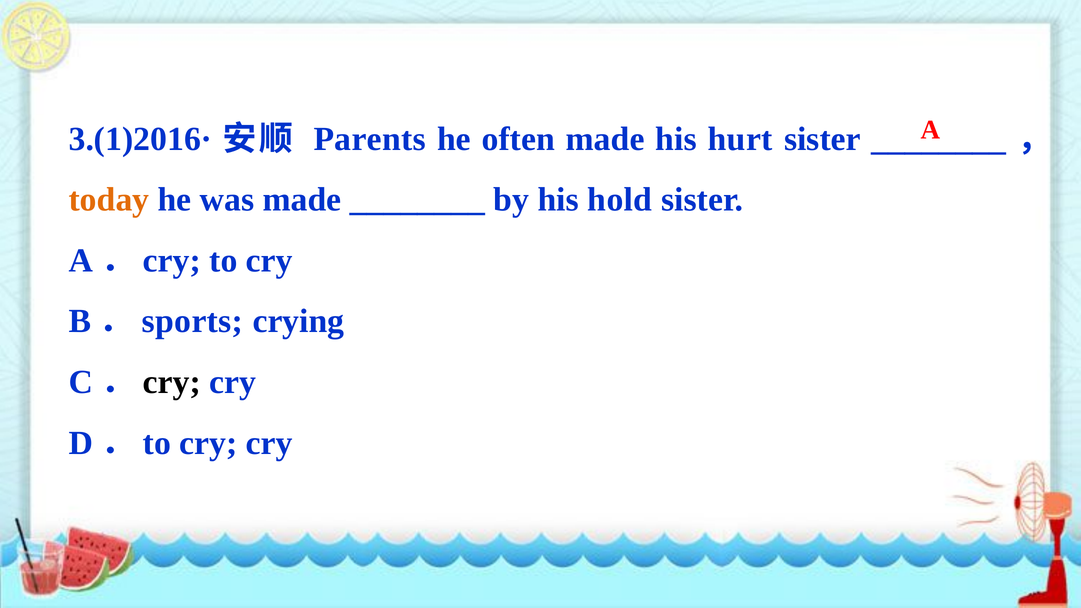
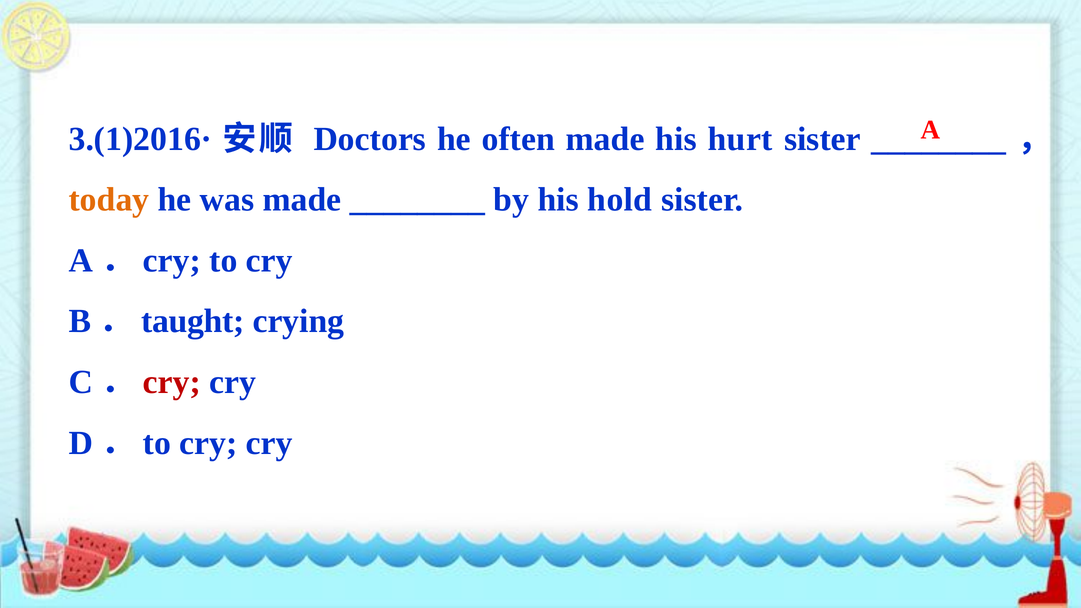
Parents: Parents -> Doctors
sports: sports -> taught
cry at (172, 382) colour: black -> red
